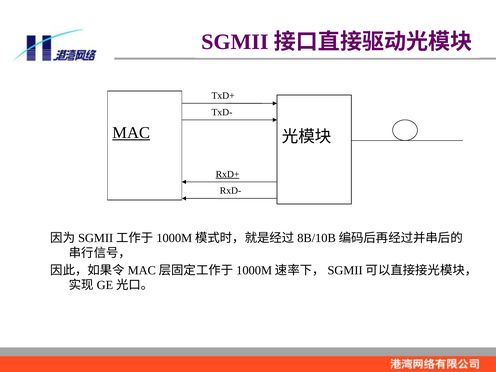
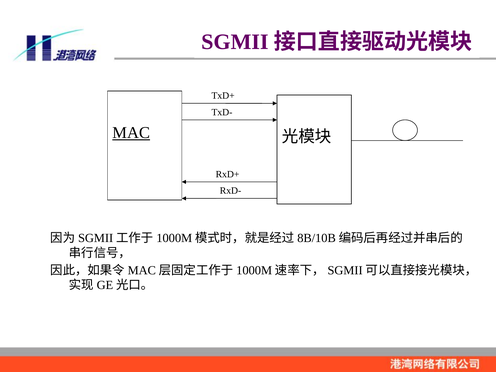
RxD+ underline: present -> none
